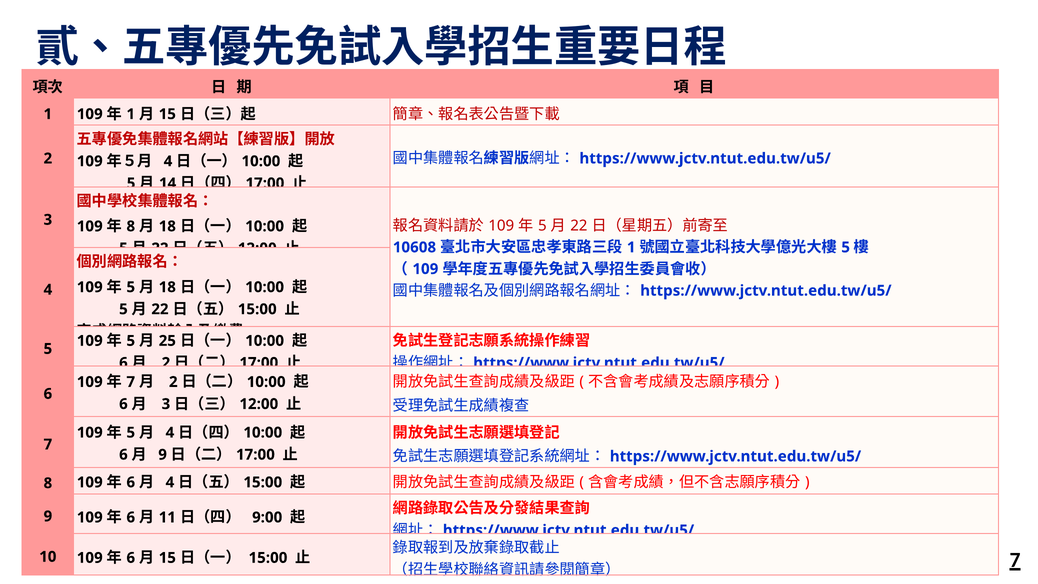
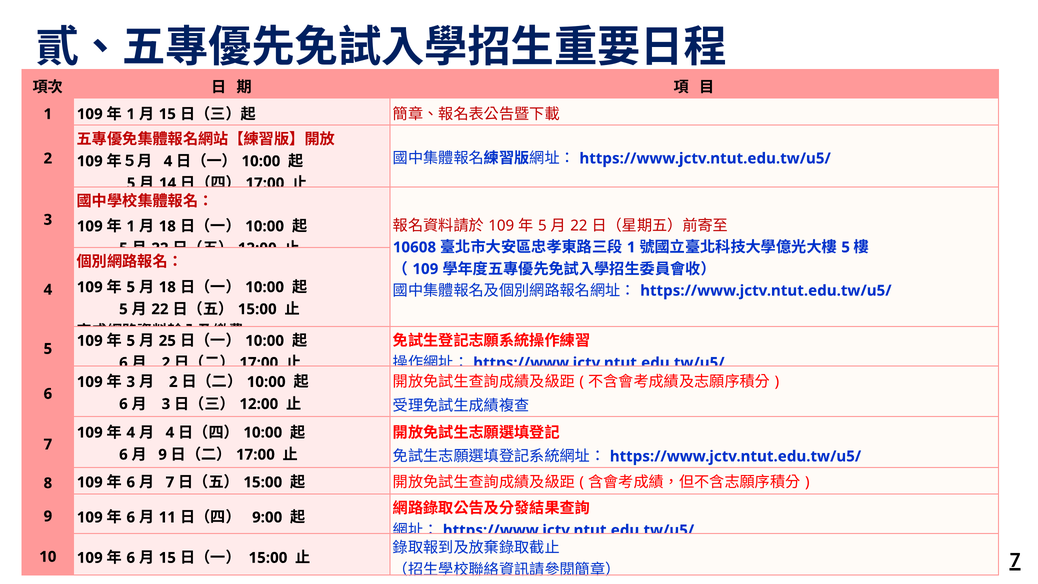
8 at (131, 226): 8 -> 1
7 at (131, 382): 7 -> 3
5 at (131, 432): 5 -> 4
4 at (170, 482): 4 -> 7
